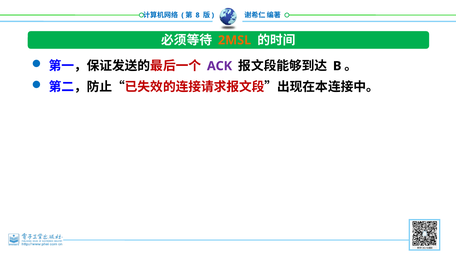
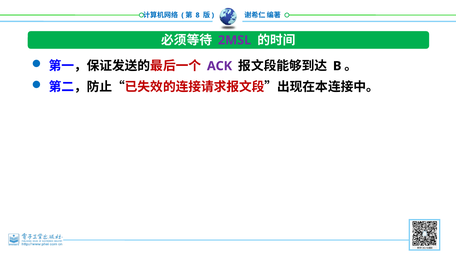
2MSL colour: orange -> purple
